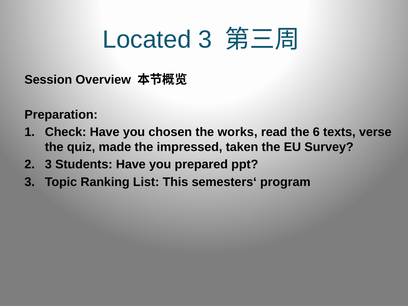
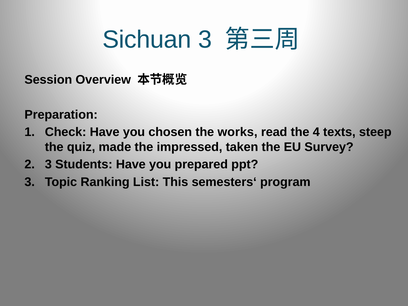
Located: Located -> Sichuan
6: 6 -> 4
verse: verse -> steep
